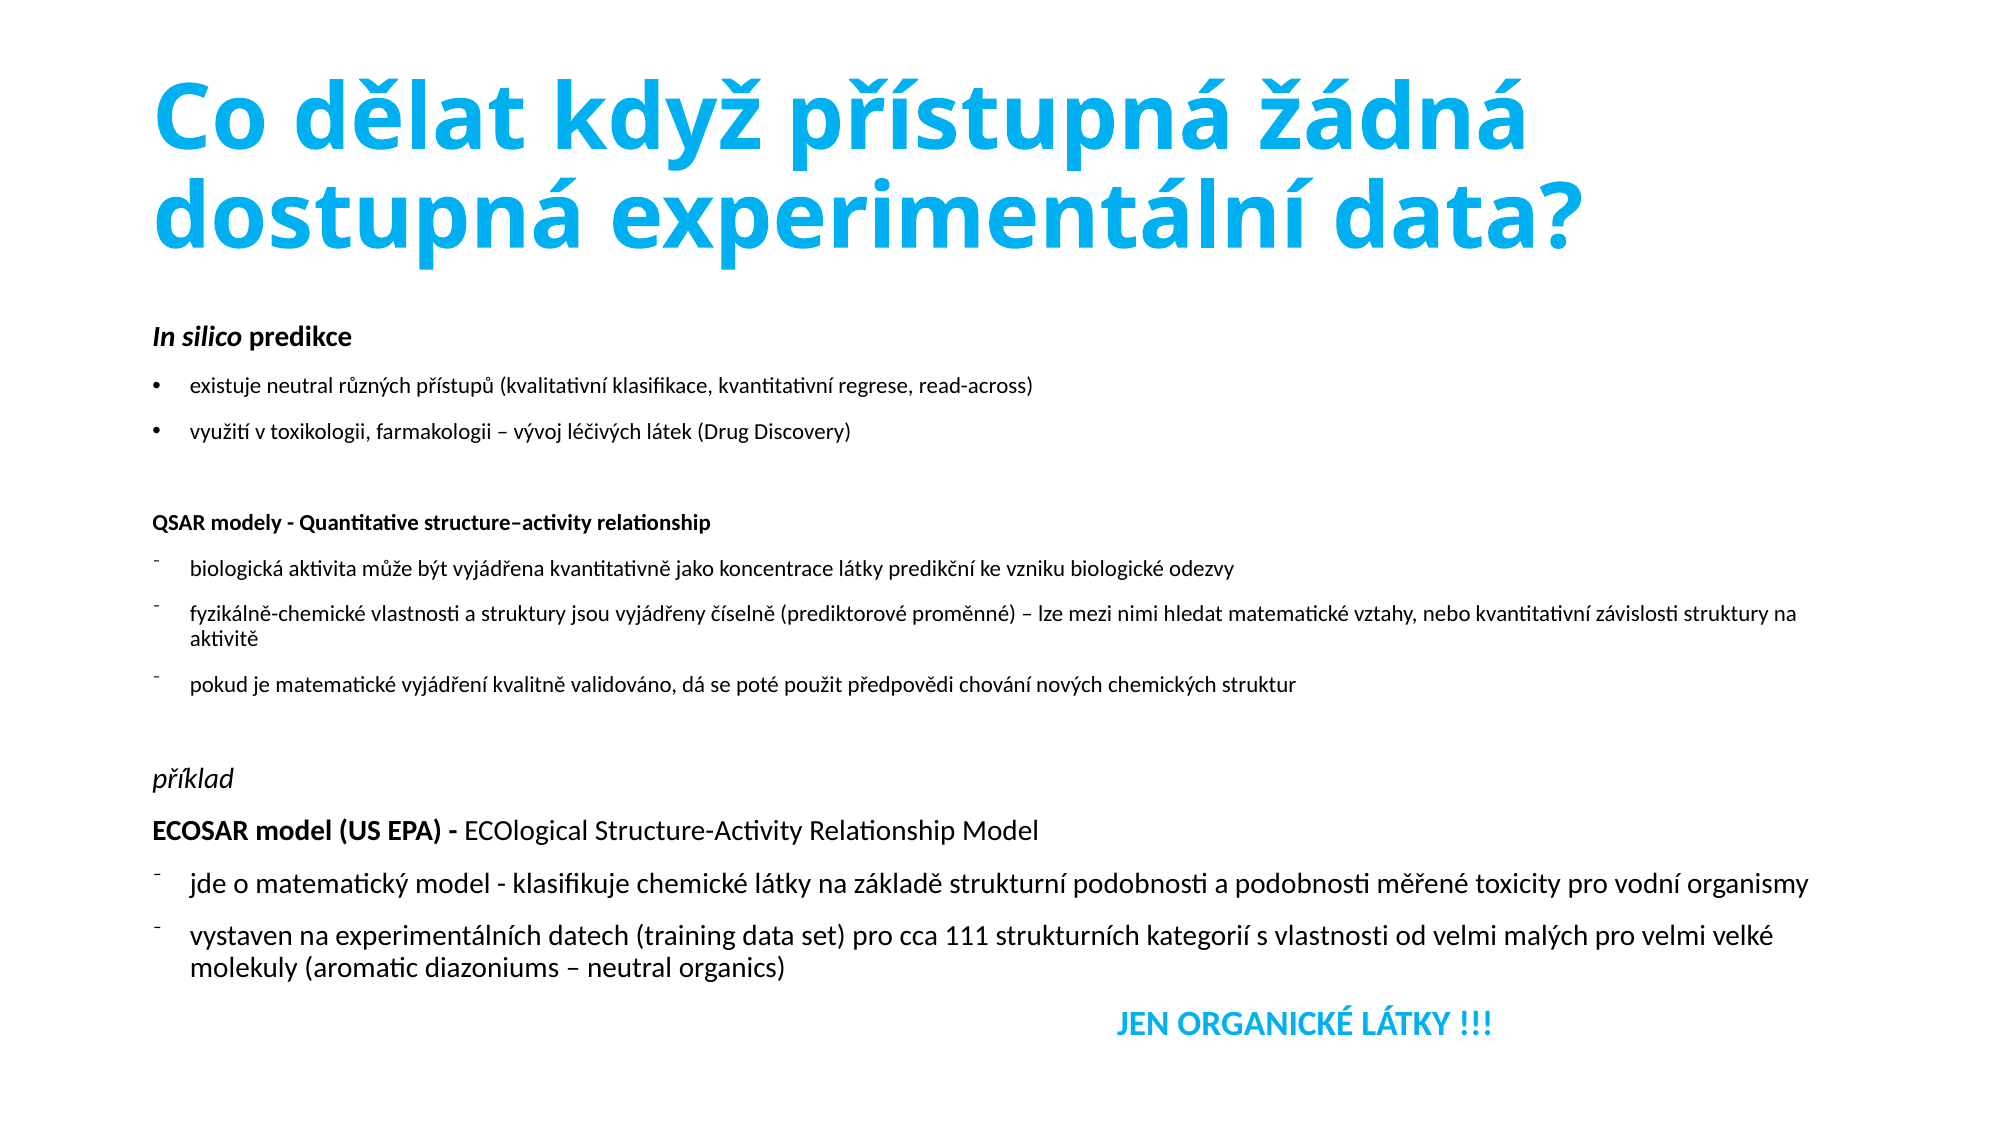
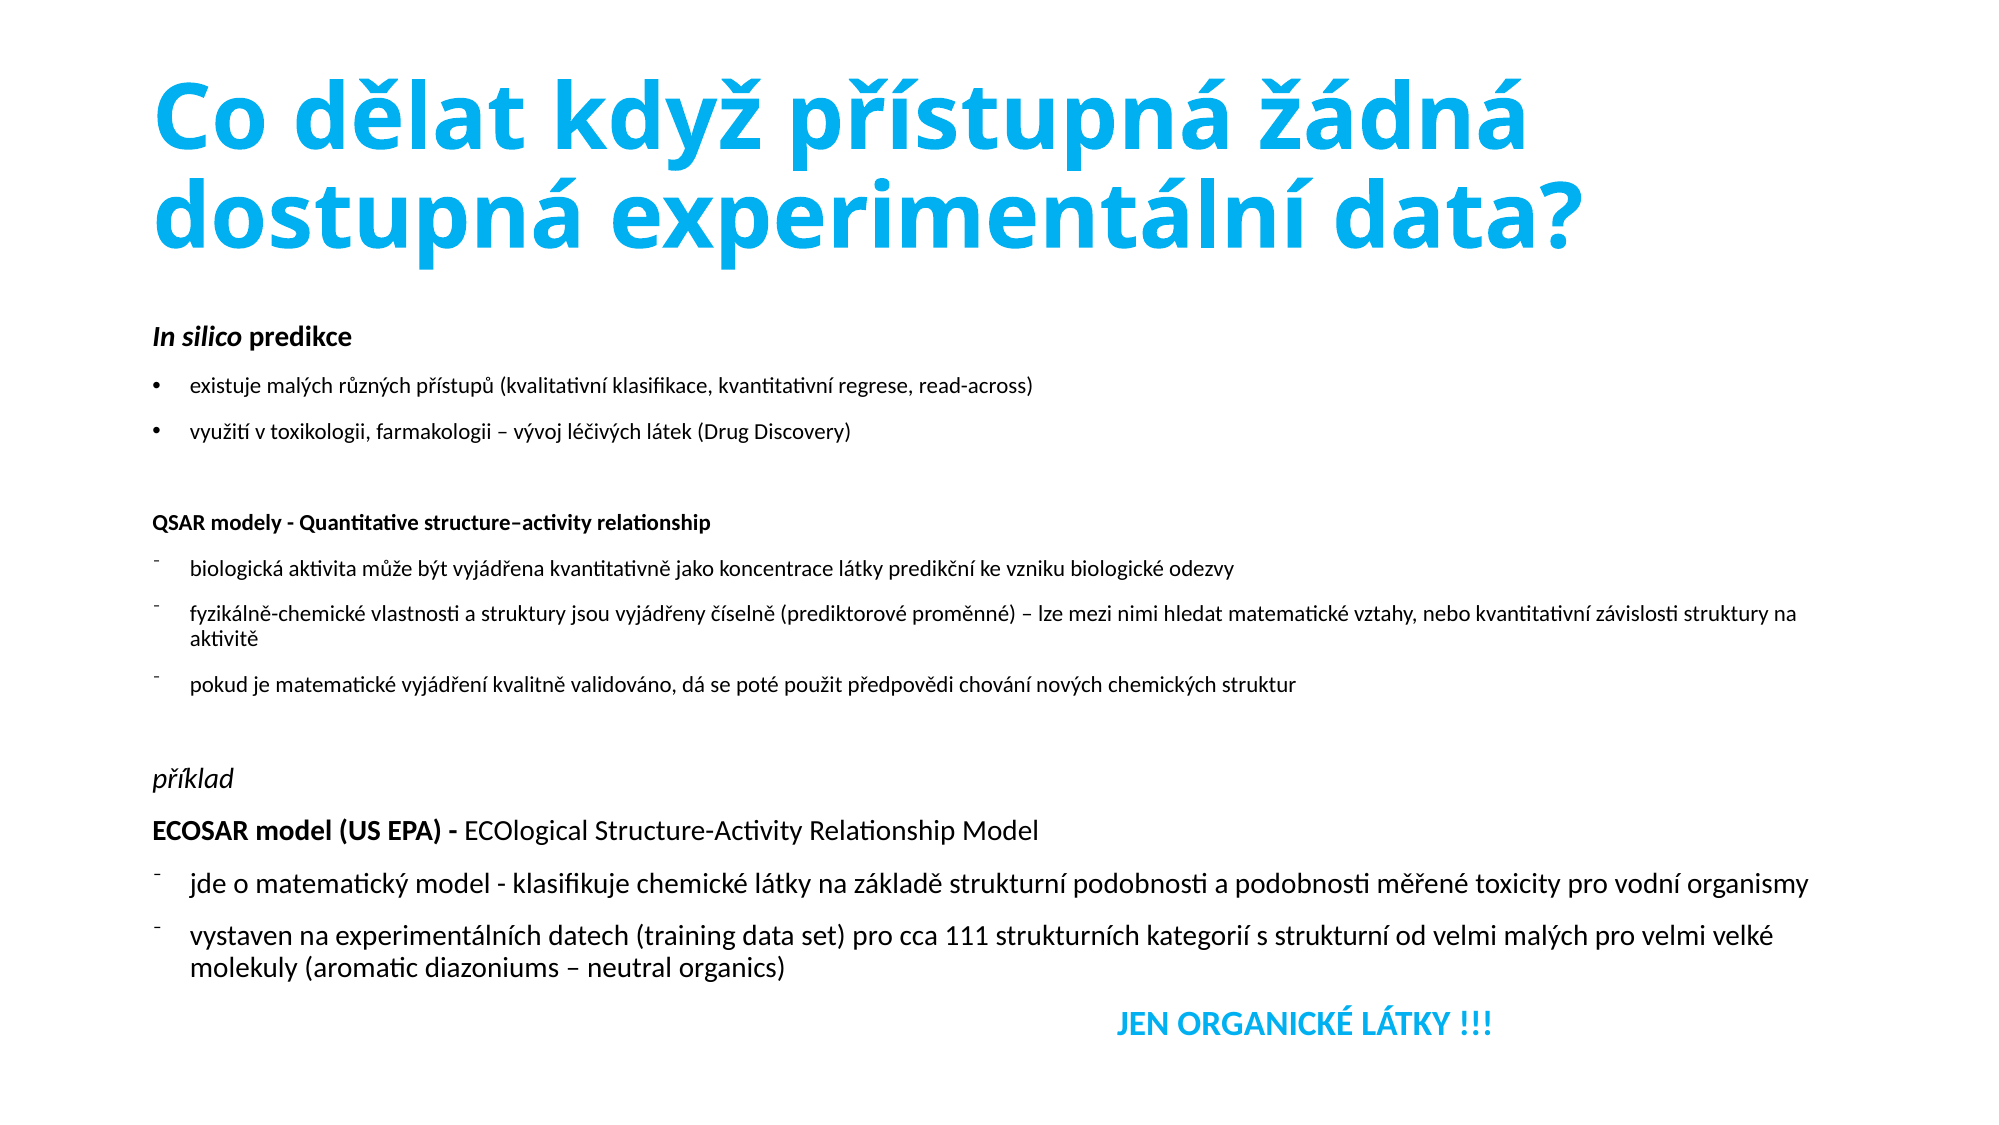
existuje neutral: neutral -> malých
s vlastnosti: vlastnosti -> strukturní
